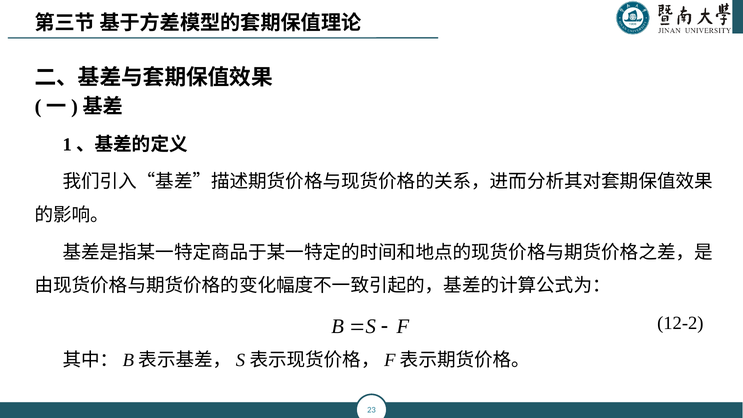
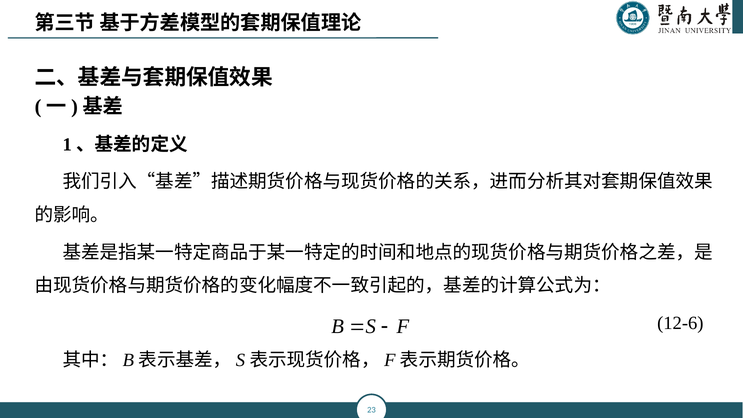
12-2: 12-2 -> 12-6
